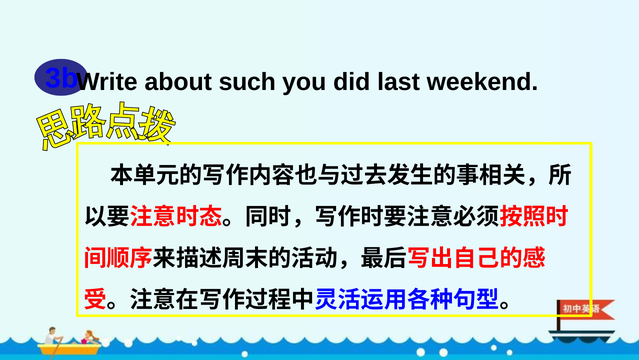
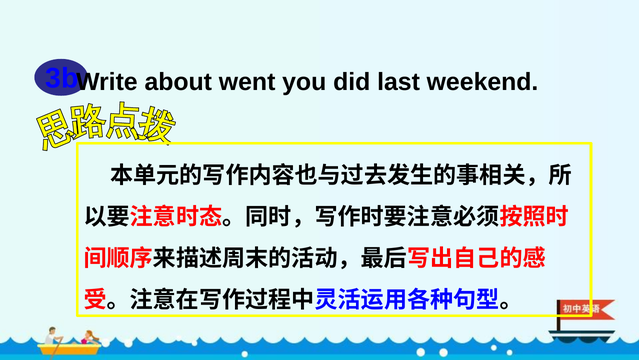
such: such -> went
